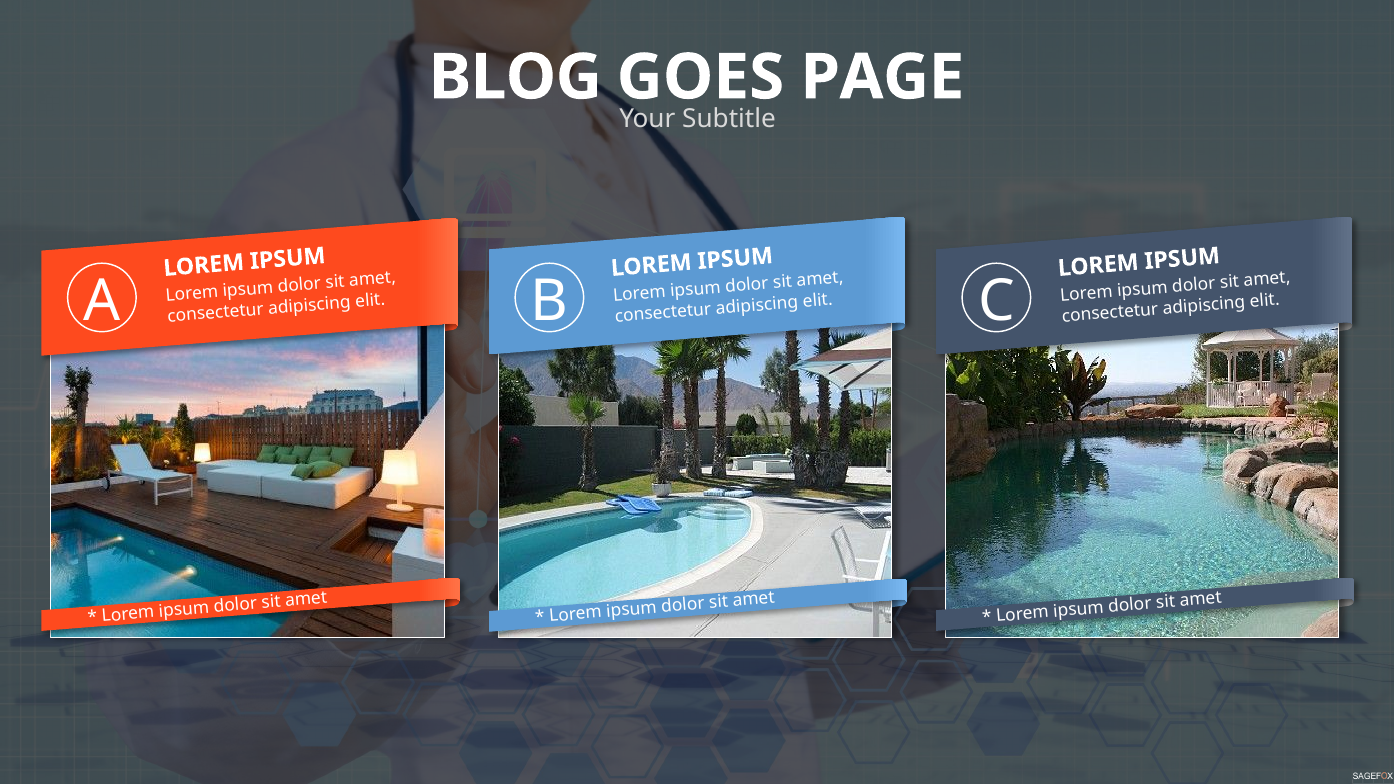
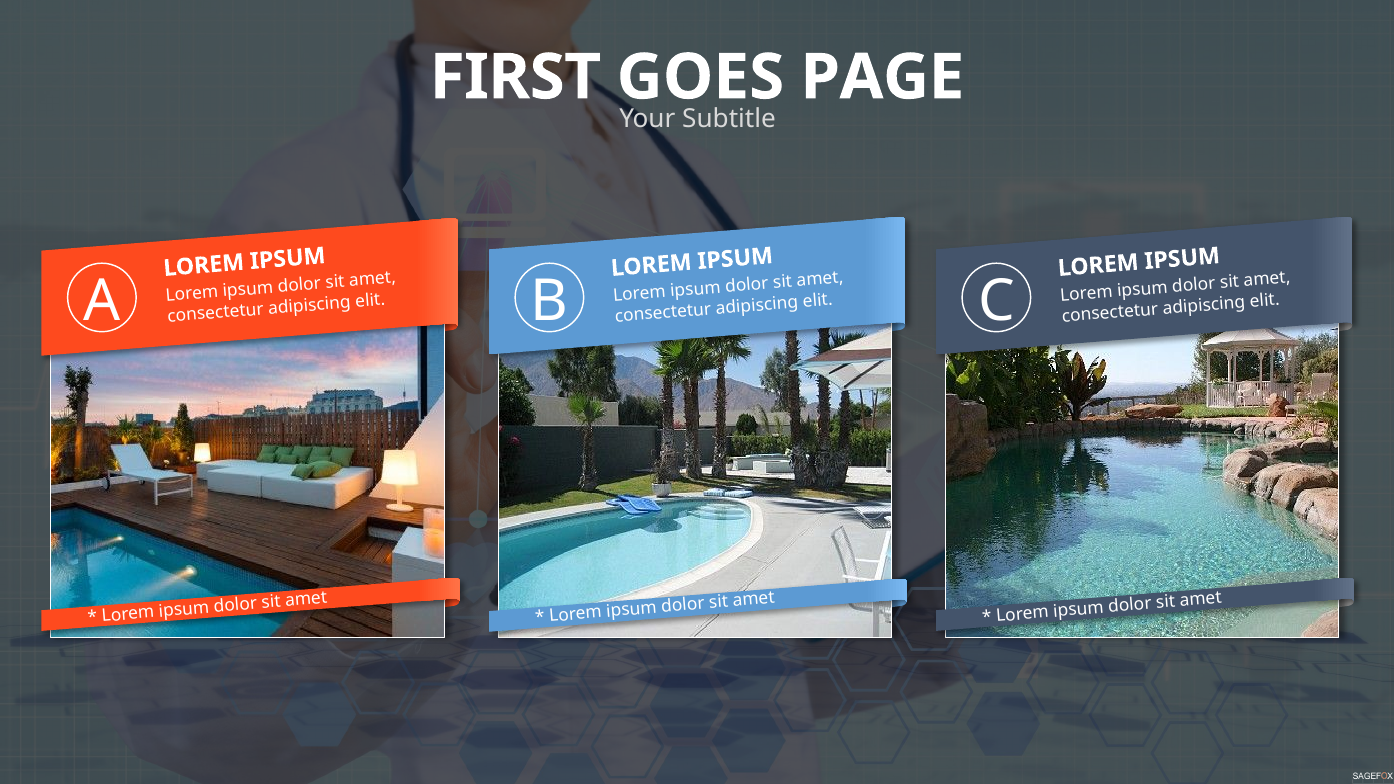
BLOG: BLOG -> FIRST
